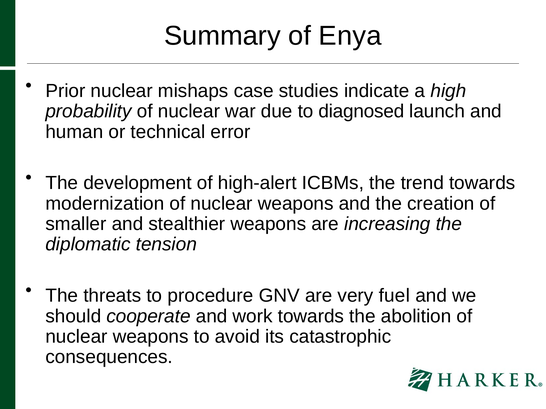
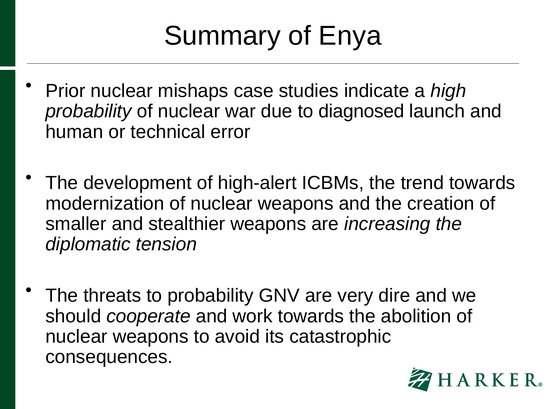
to procedure: procedure -> probability
fuel: fuel -> dire
